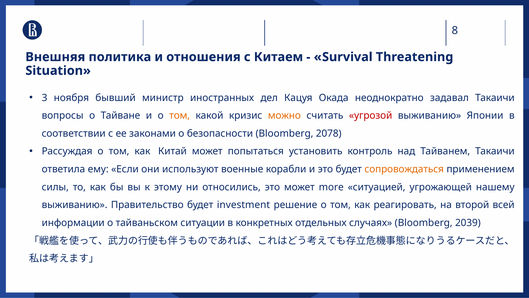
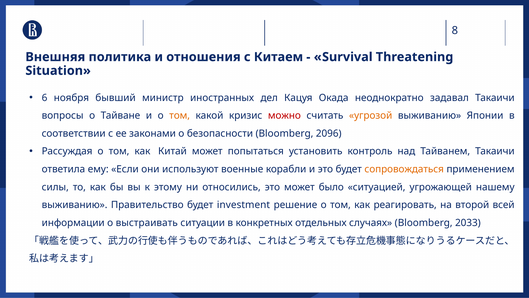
3: 3 -> 6
можно colour: orange -> red
угрозой colour: red -> orange
2078: 2078 -> 2096
more: more -> было
тайваньском: тайваньском -> выстраивать
2039: 2039 -> 2033
